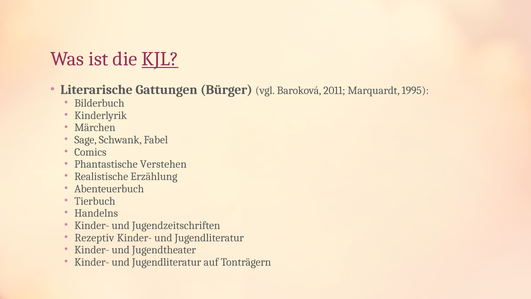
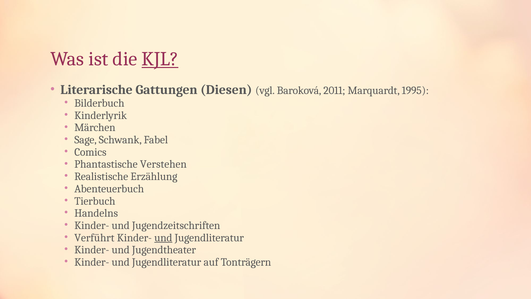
Bürger: Bürger -> Diesen
Rezeptiv: Rezeptiv -> Verführt
und at (163, 237) underline: none -> present
